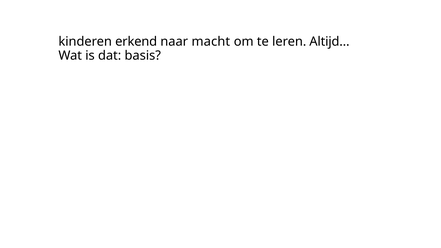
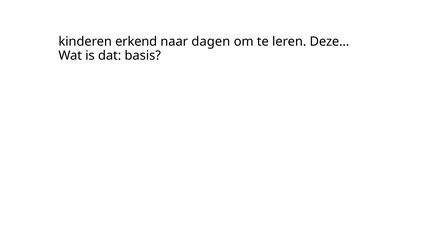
macht: macht -> dagen
Altijd…: Altijd… -> Deze…
